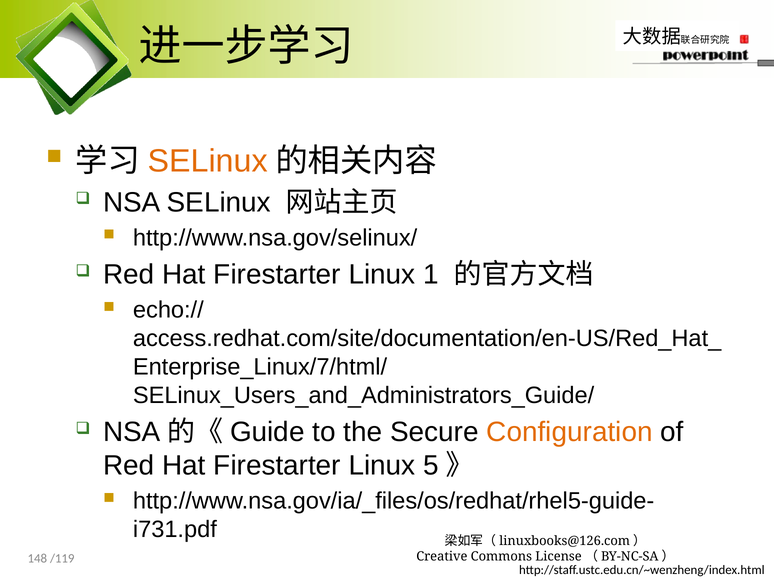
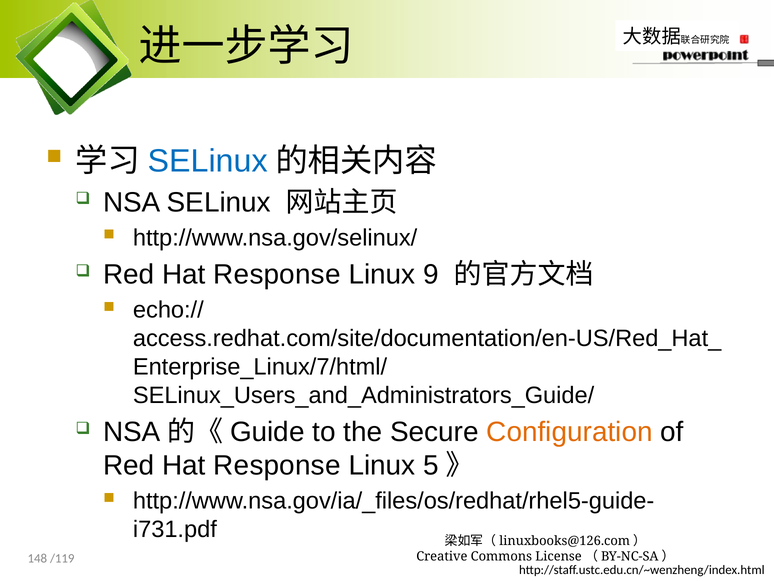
SELinux at (208, 161) colour: orange -> blue
Firestarter at (277, 275): Firestarter -> Response
1: 1 -> 9
Firestarter at (277, 465): Firestarter -> Response
